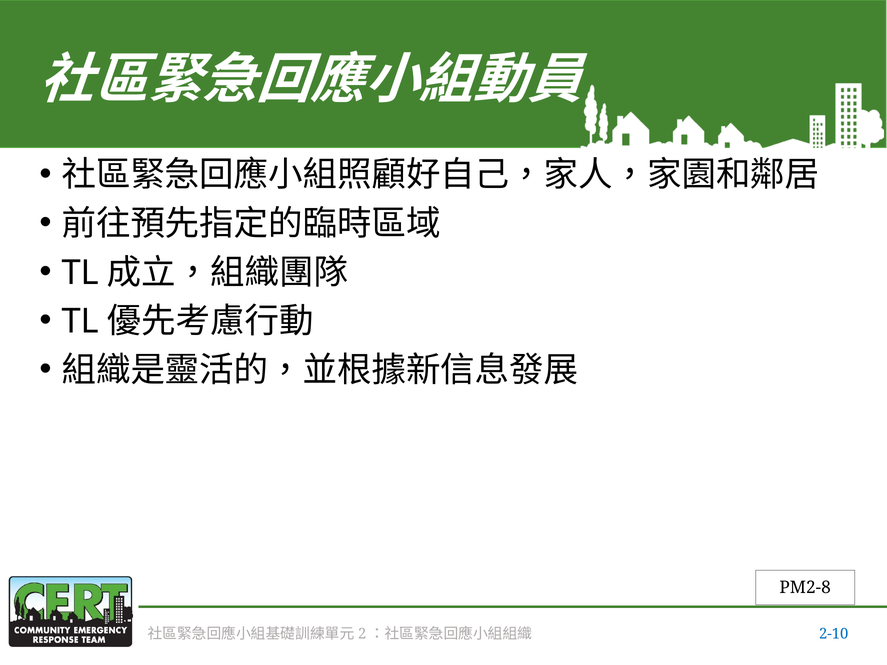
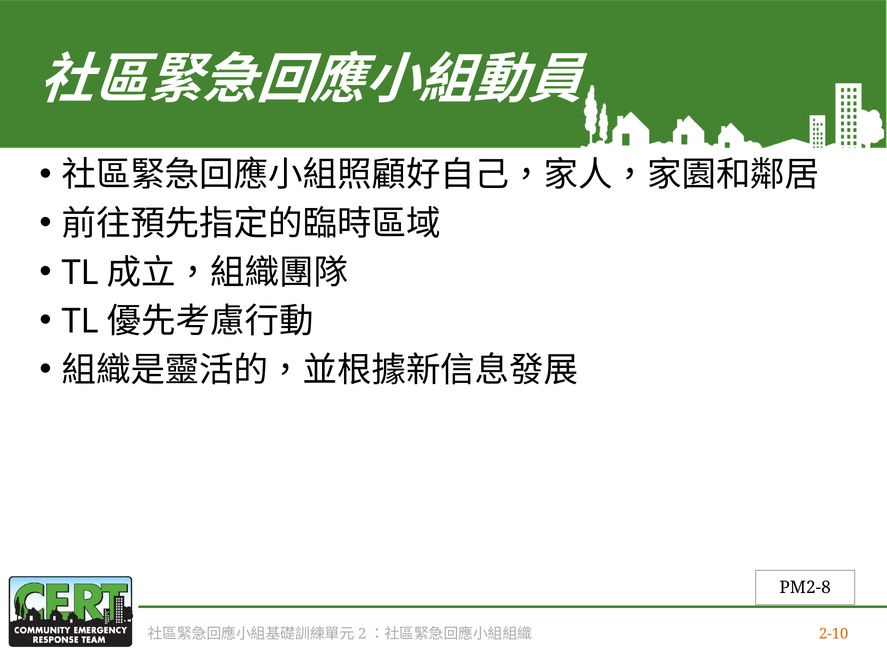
2-10 colour: blue -> orange
